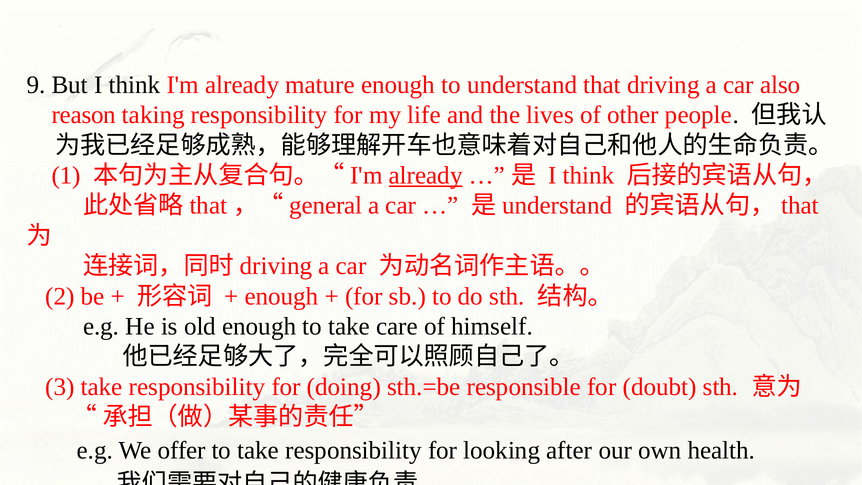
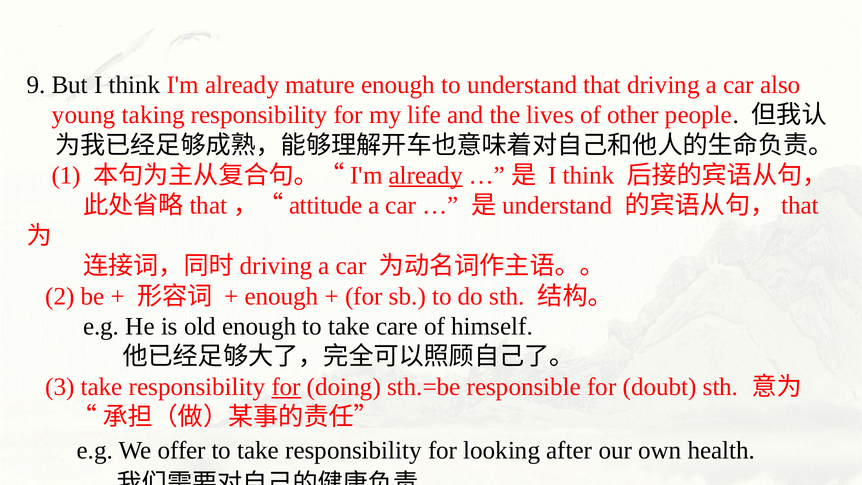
reason: reason -> young
general: general -> attitude
for at (286, 387) underline: none -> present
